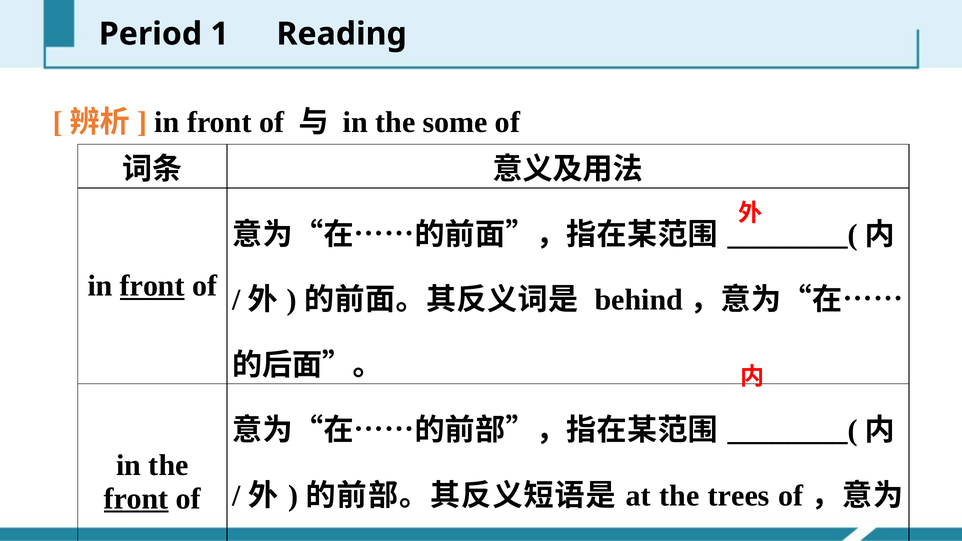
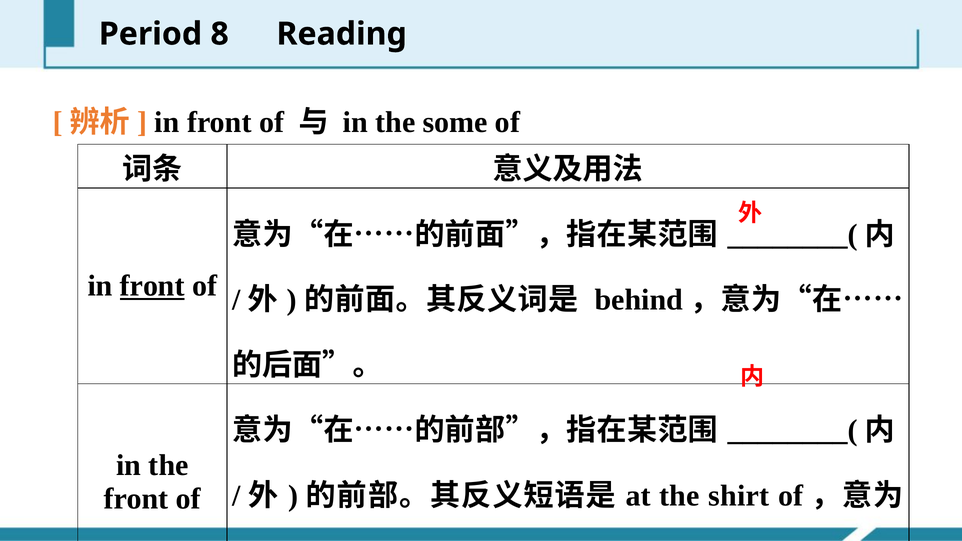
1: 1 -> 8
trees: trees -> shirt
front at (136, 499) underline: present -> none
